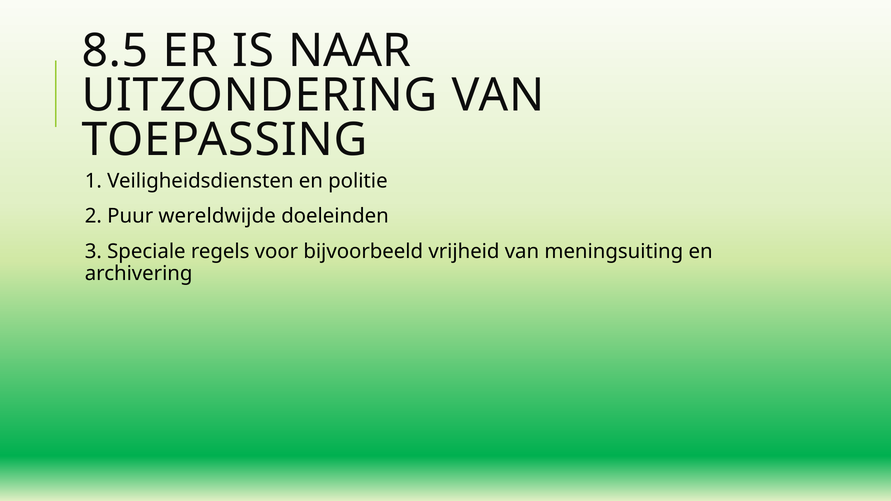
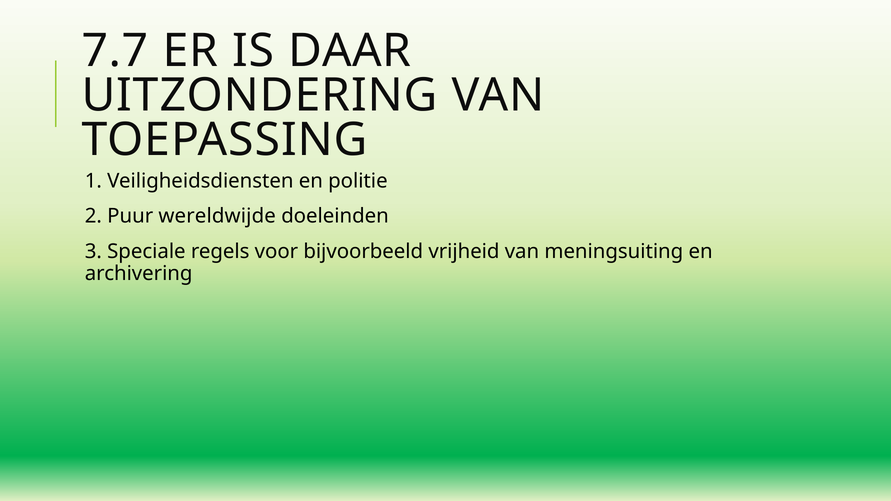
8.5: 8.5 -> 7.7
NAAR: NAAR -> DAAR
